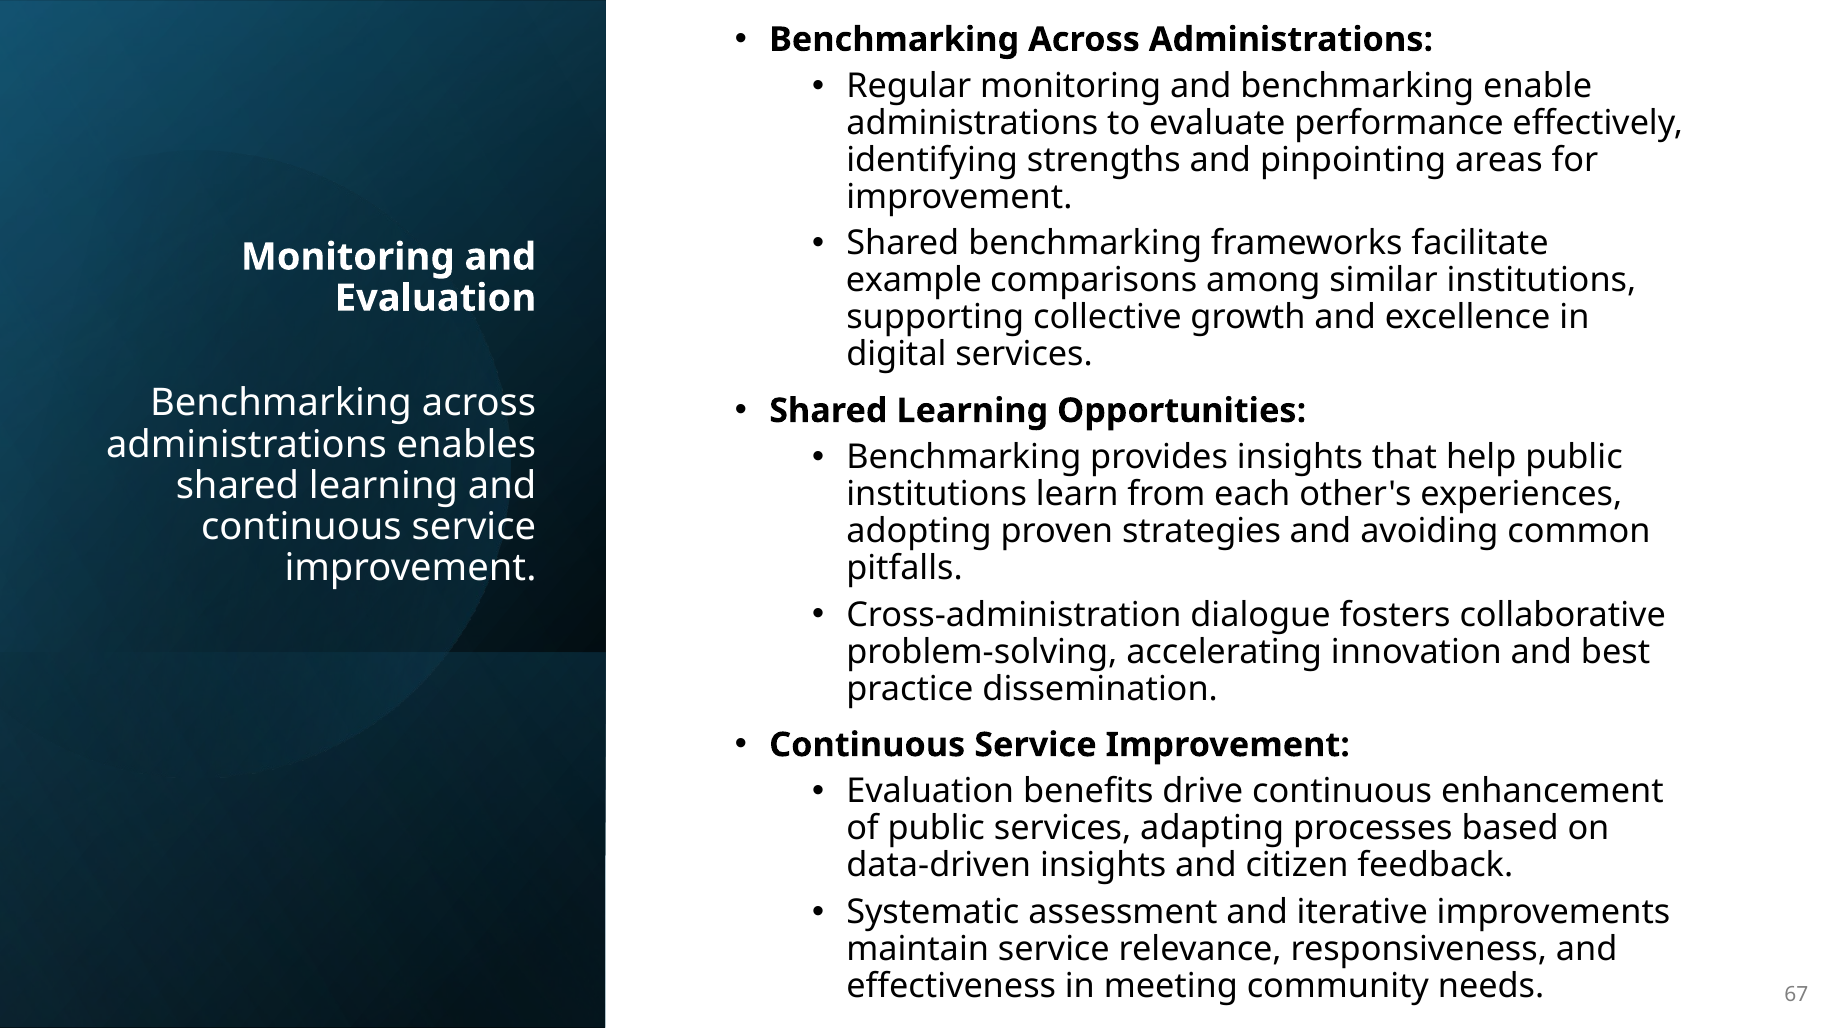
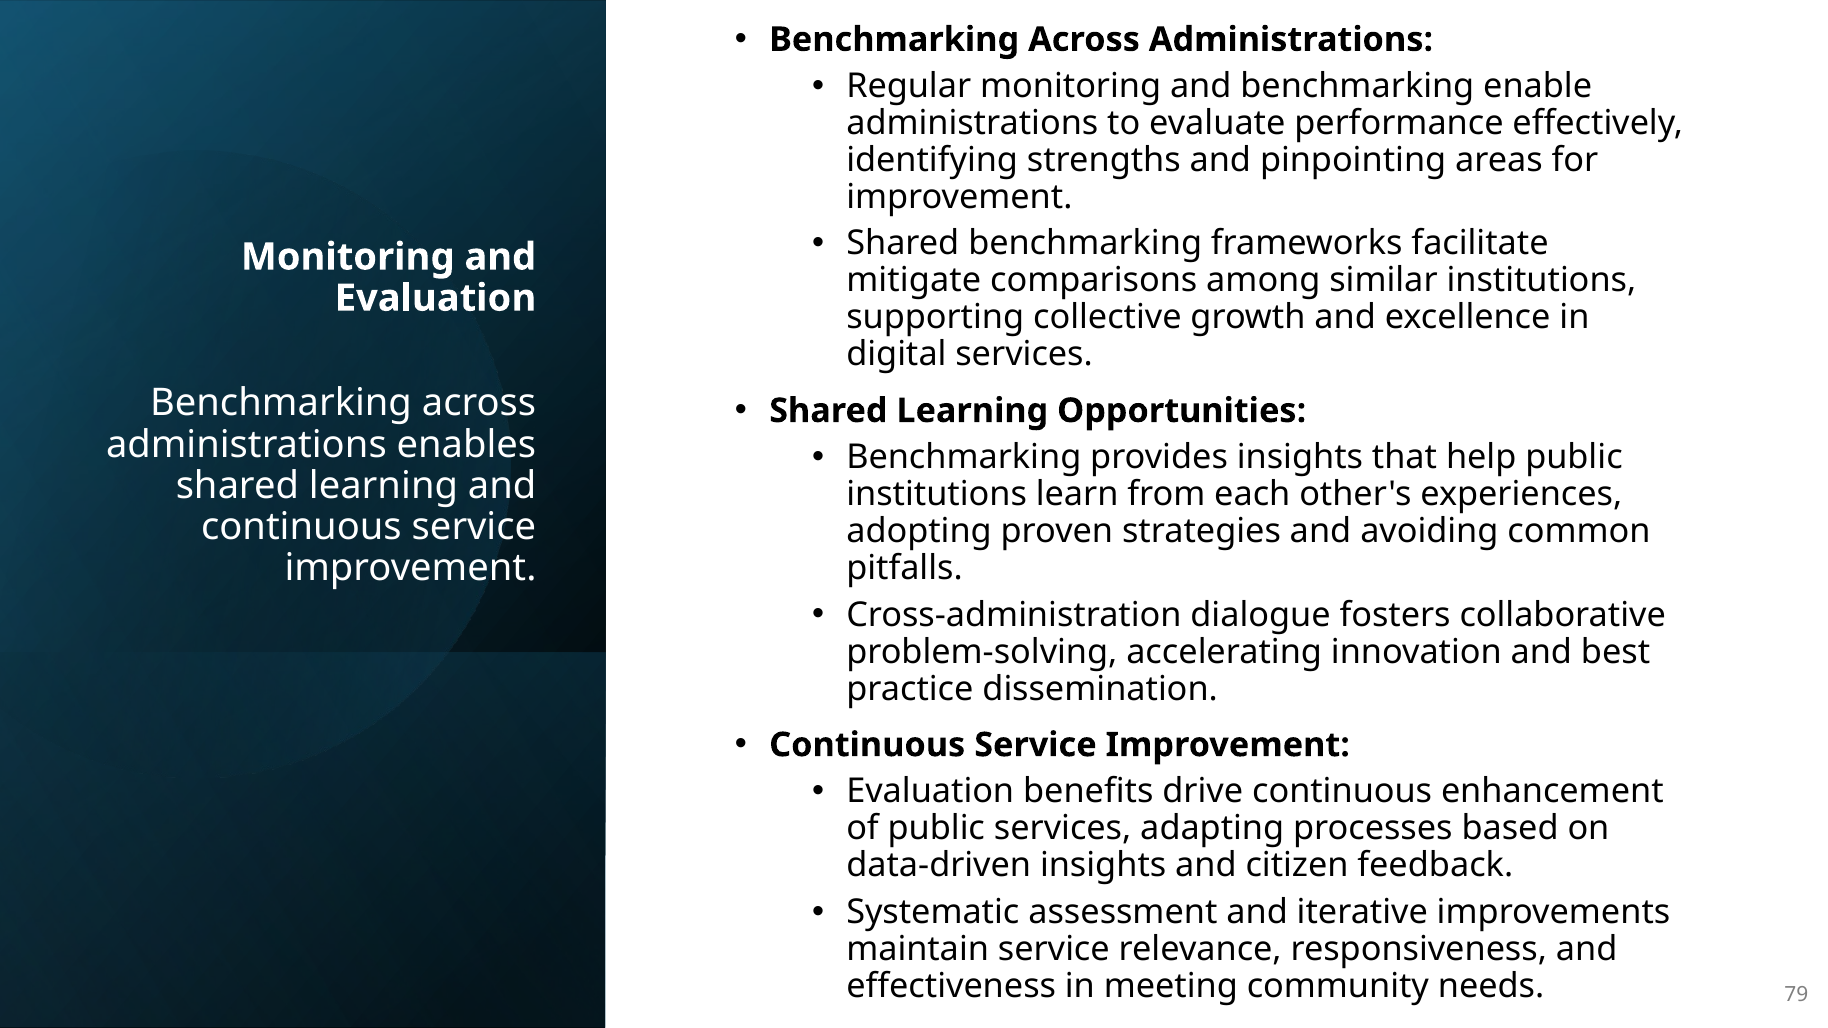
example: example -> mitigate
67: 67 -> 79
